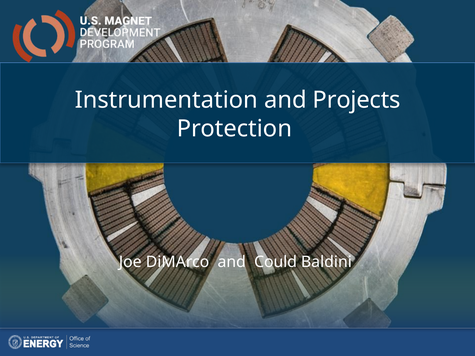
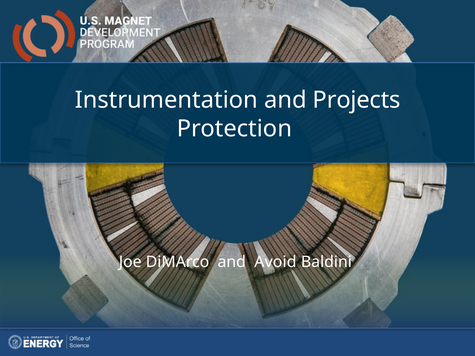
Could: Could -> Avoid
